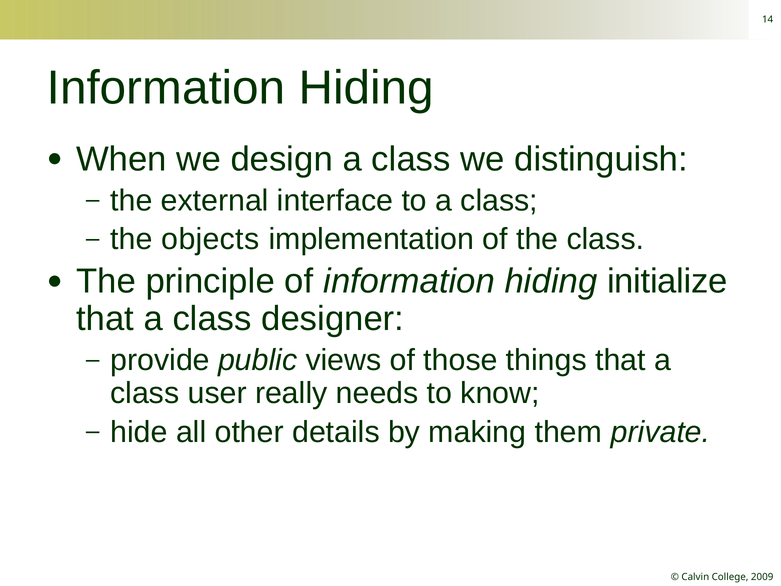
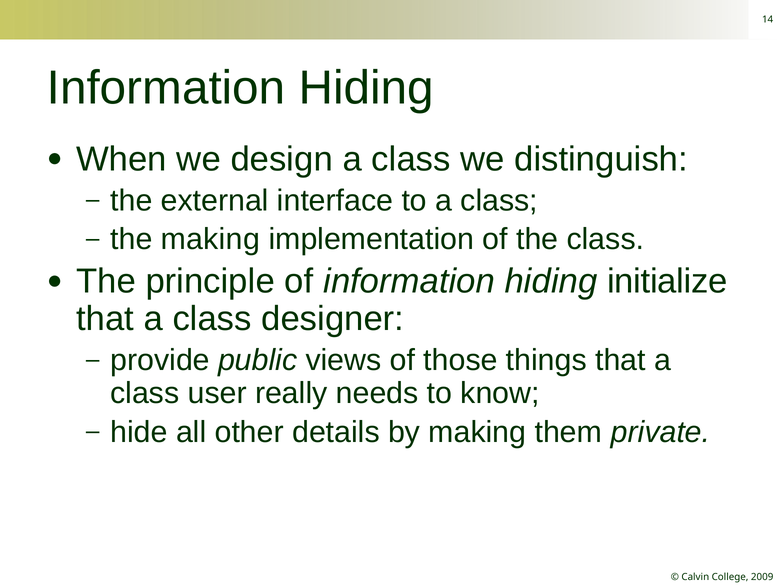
the objects: objects -> making
